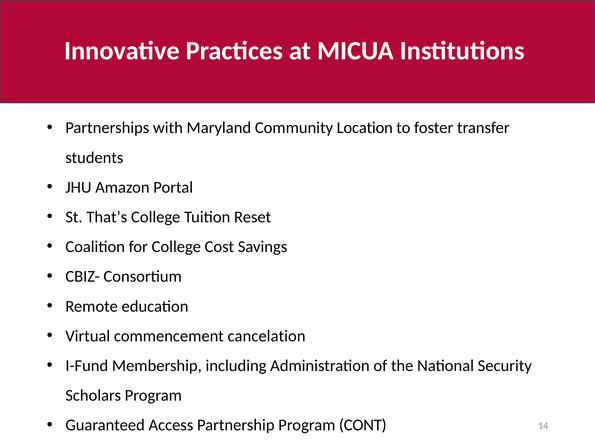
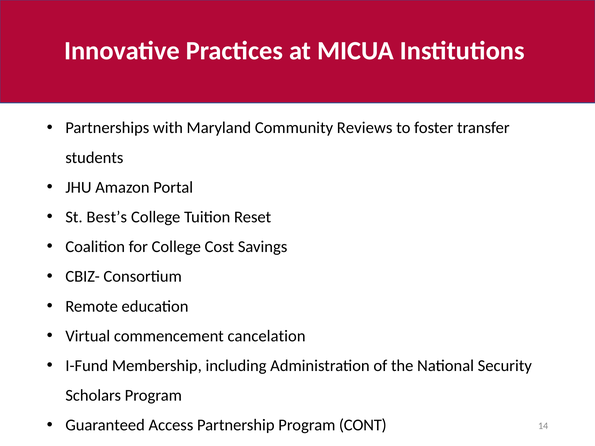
Location: Location -> Reviews
That’s: That’s -> Best’s
